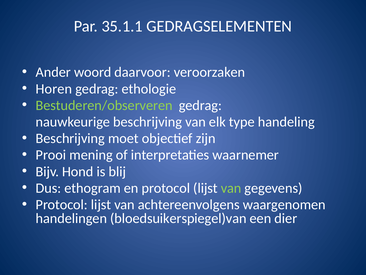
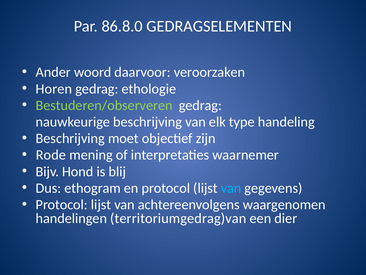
35.1.1: 35.1.1 -> 86.8.0
Prooi: Prooi -> Rode
van at (231, 188) colour: light green -> light blue
bloedsuikerspiegel)van: bloedsuikerspiegel)van -> territoriumgedrag)van
